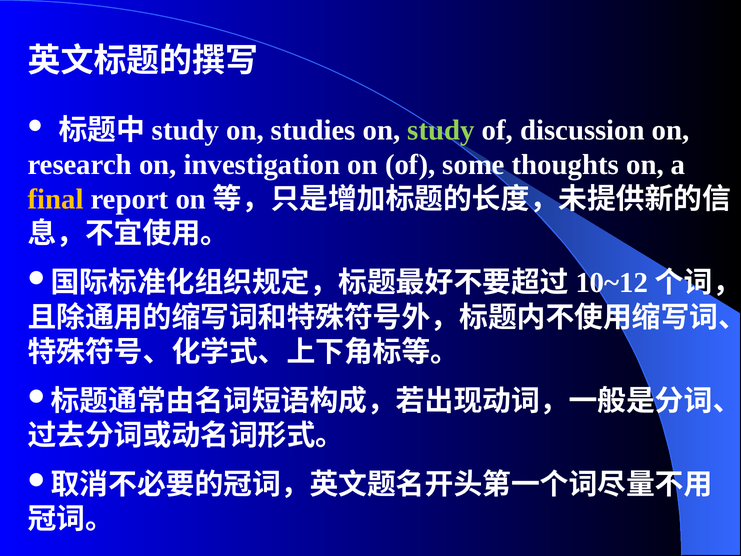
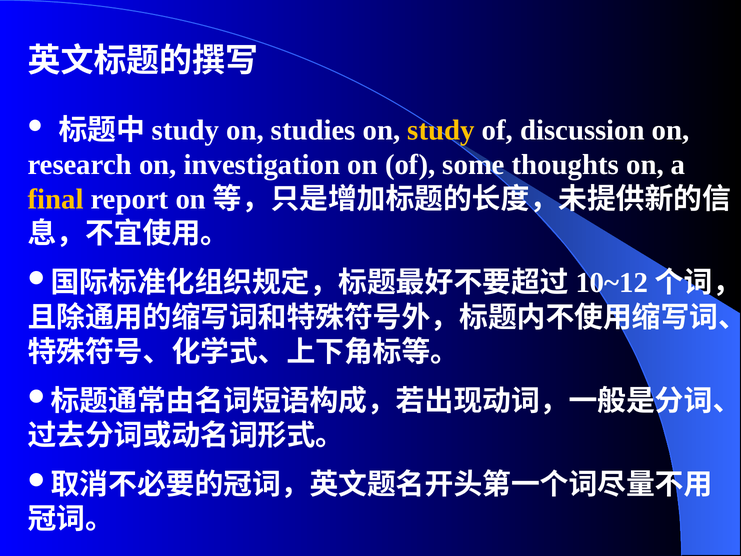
study at (441, 130) colour: light green -> yellow
